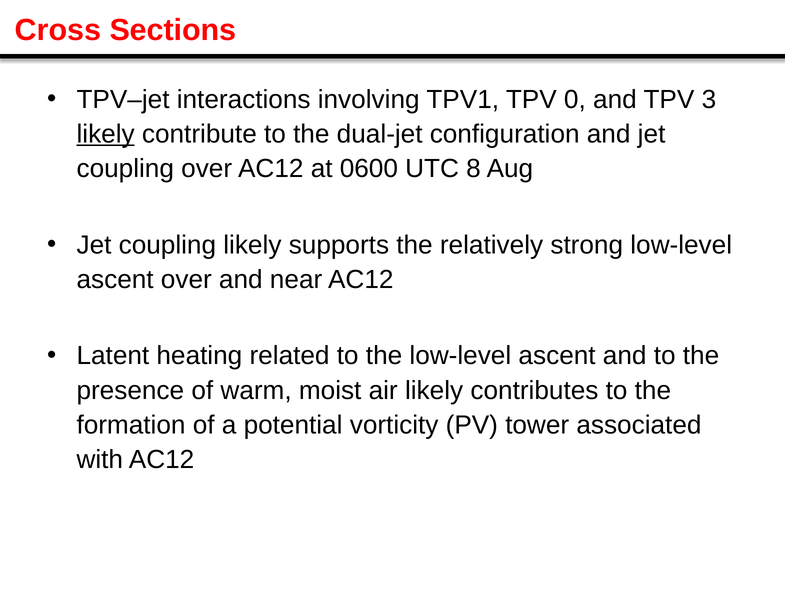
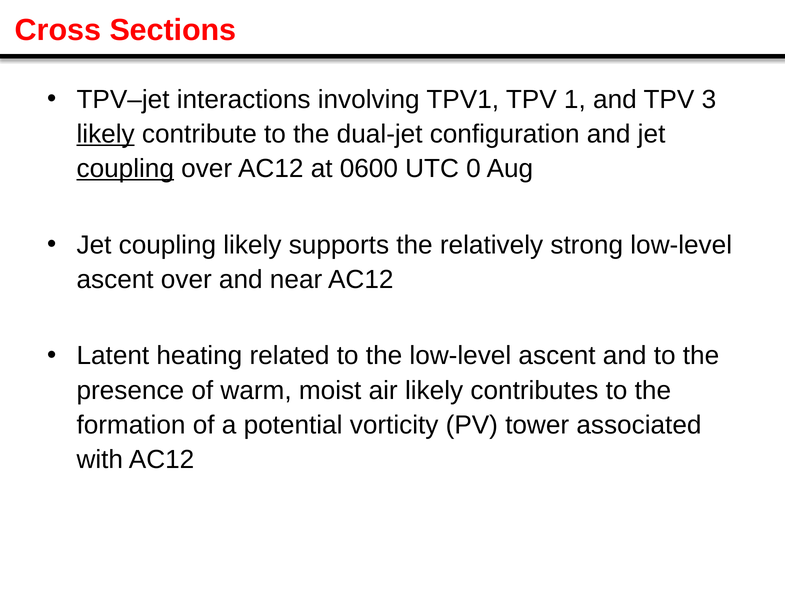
0: 0 -> 1
coupling at (125, 168) underline: none -> present
8: 8 -> 0
